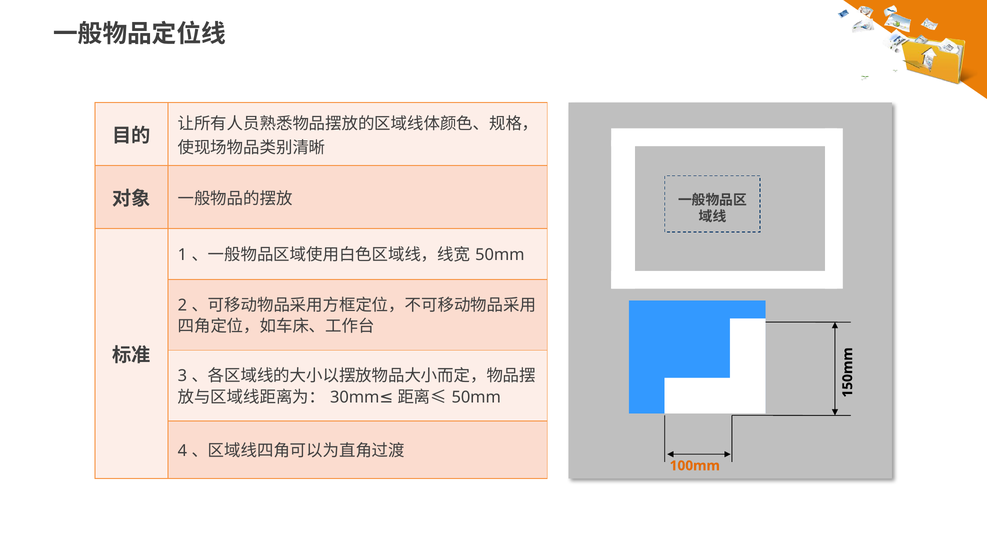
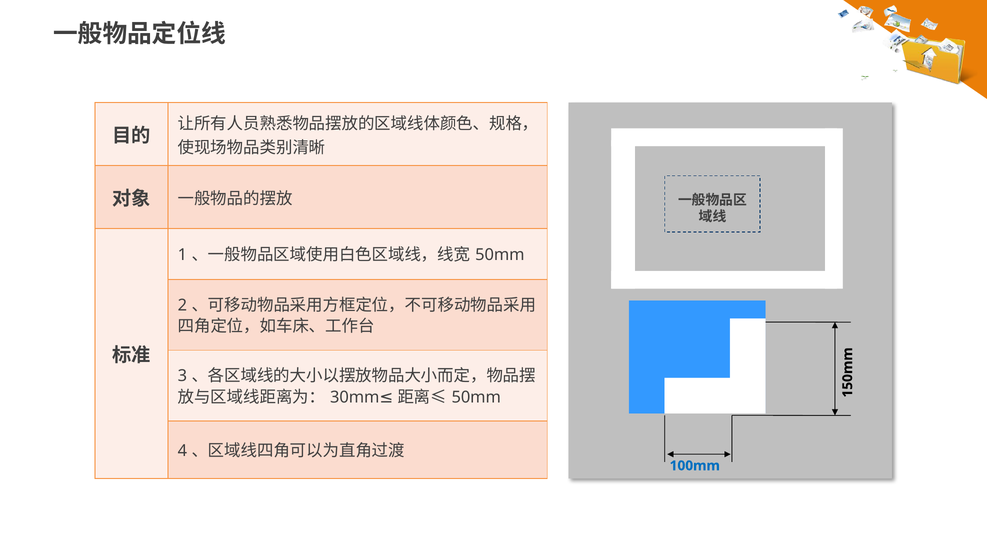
100mm colour: orange -> blue
